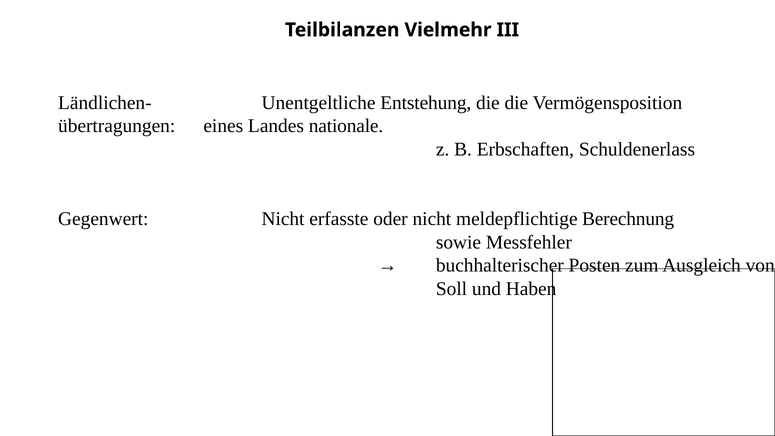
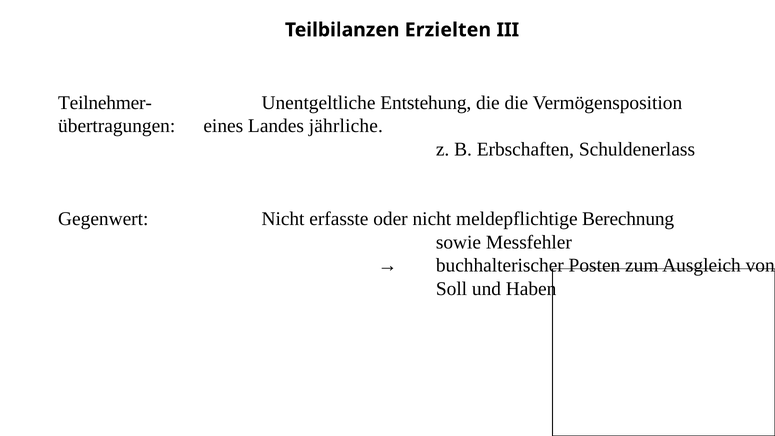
Vielmehr: Vielmehr -> Erzielten
Ländlichen-: Ländlichen- -> Teilnehmer-
nationale: nationale -> jährliche
